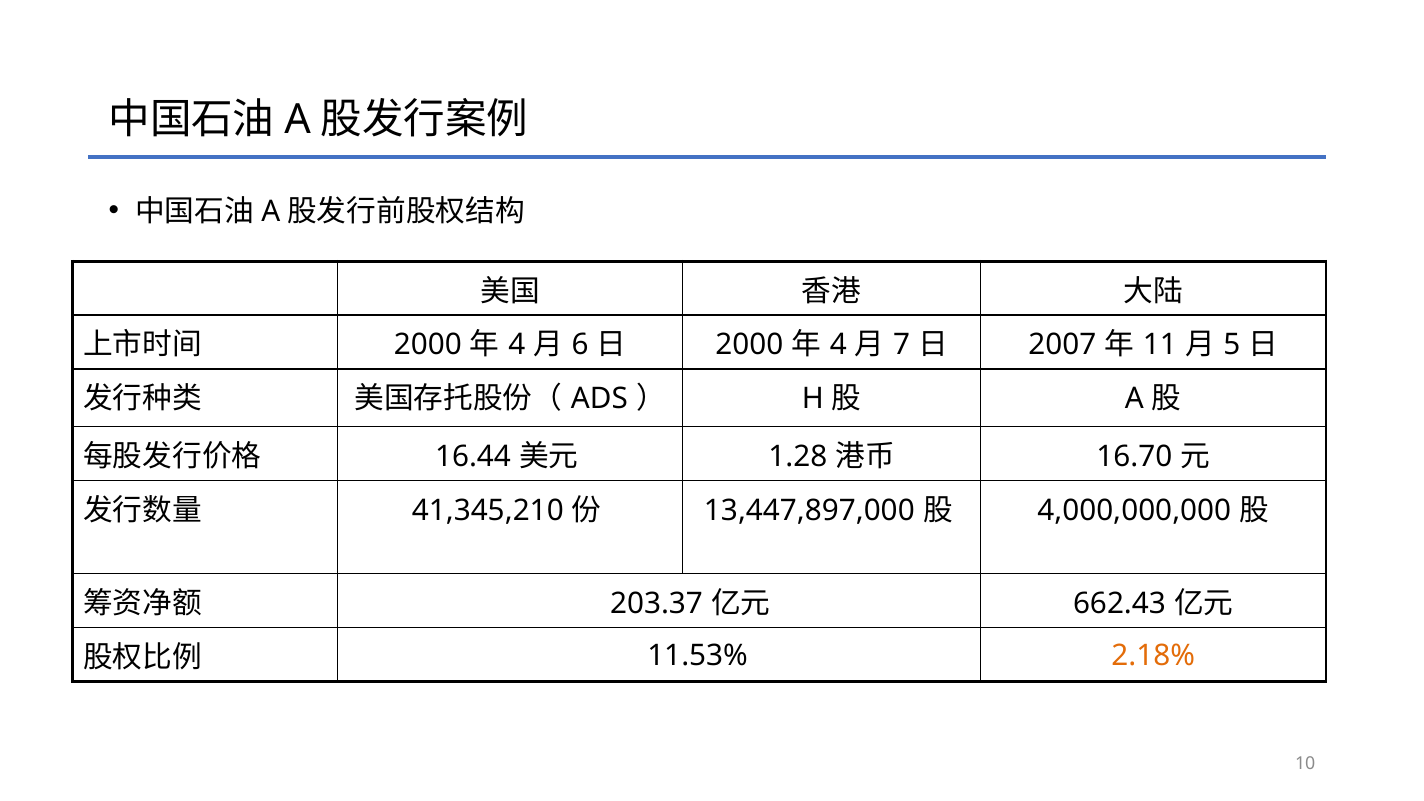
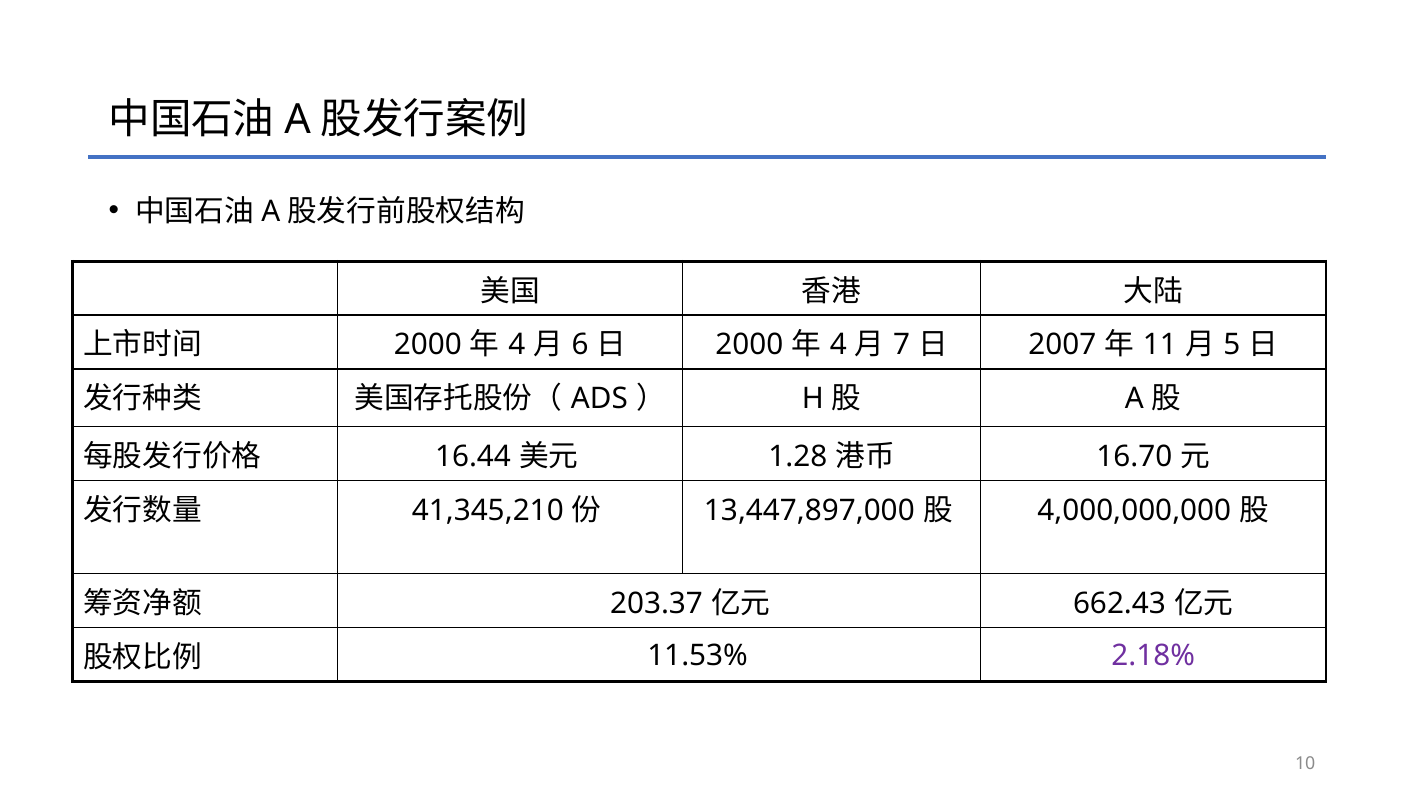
2.18% colour: orange -> purple
